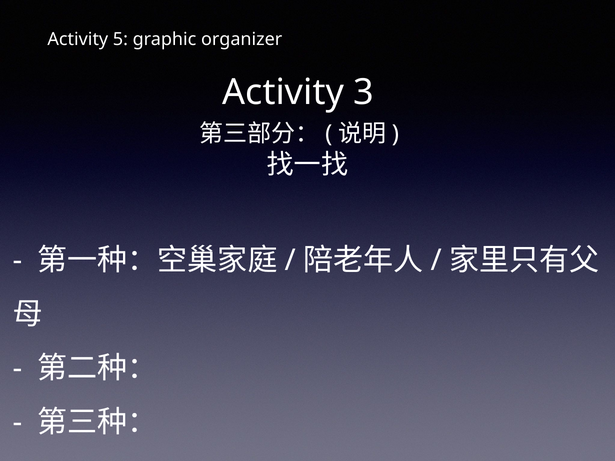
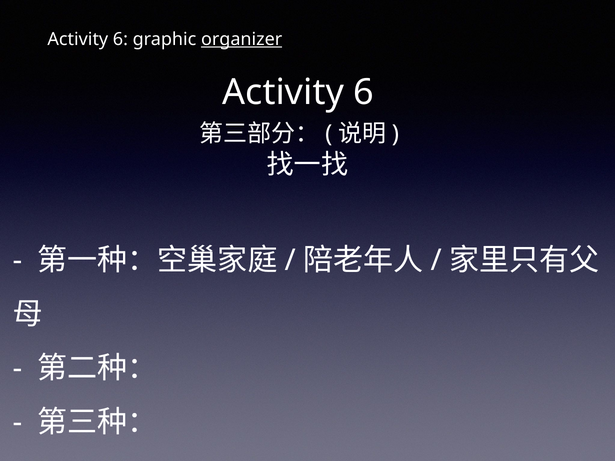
5 at (120, 39): 5 -> 6
organizer underline: none -> present
3 at (364, 92): 3 -> 6
